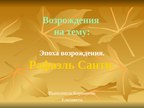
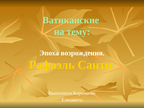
Возрождения at (71, 20): Возрождения -> Ватиканские
